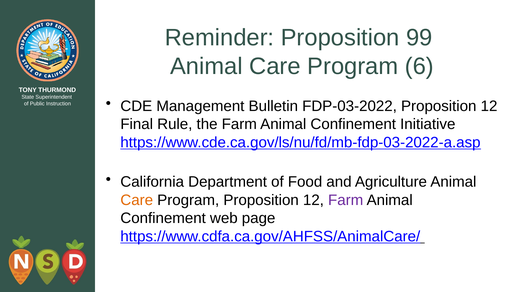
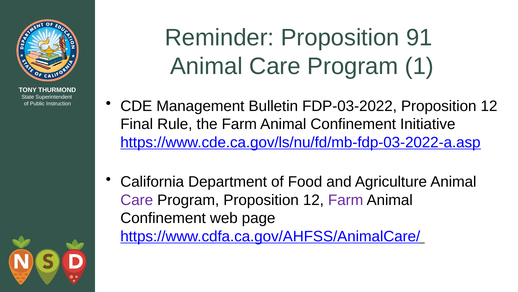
99: 99 -> 91
6: 6 -> 1
Care at (137, 200) colour: orange -> purple
